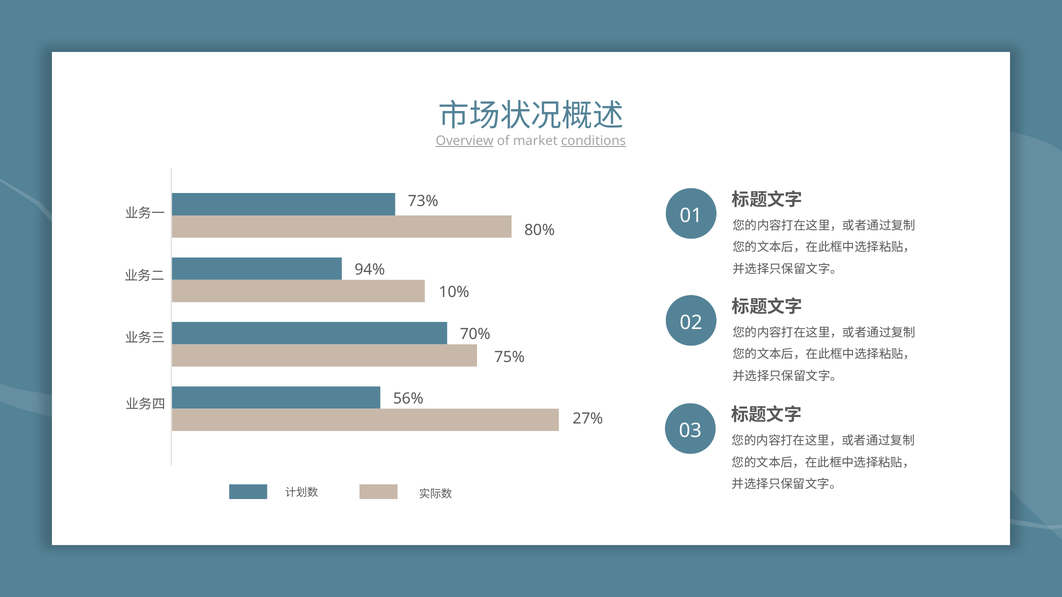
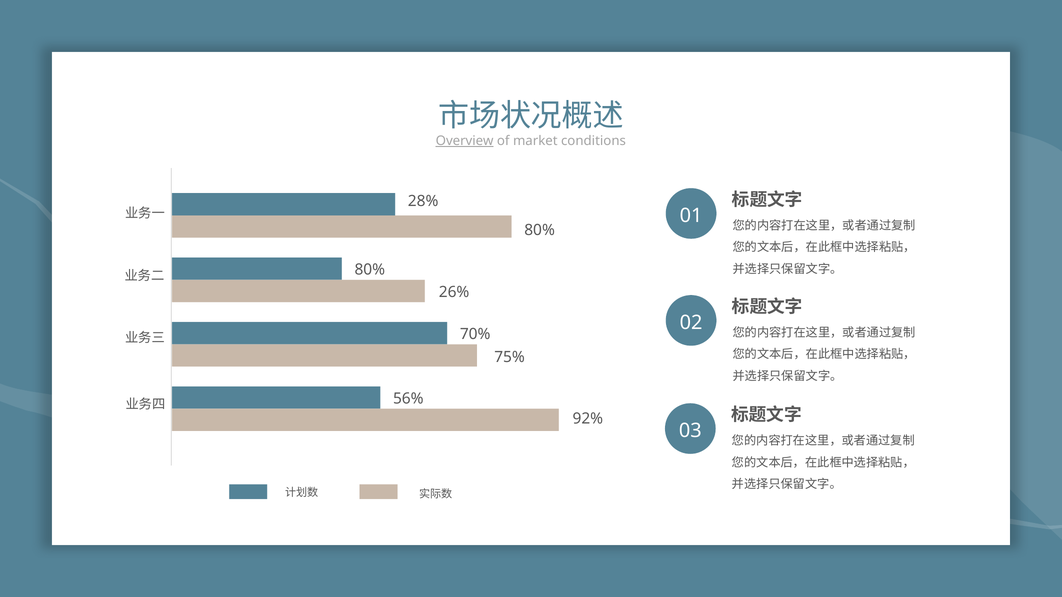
conditions underline: present -> none
73%: 73% -> 28%
94% at (370, 270): 94% -> 80%
10%: 10% -> 26%
27%: 27% -> 92%
